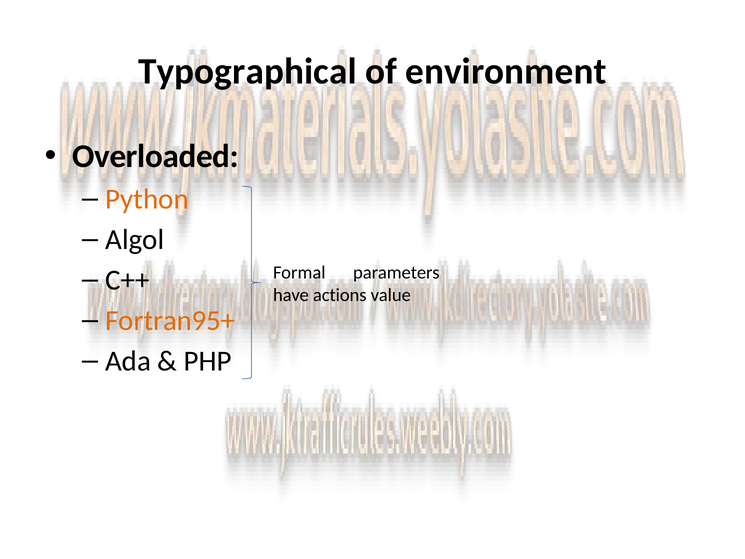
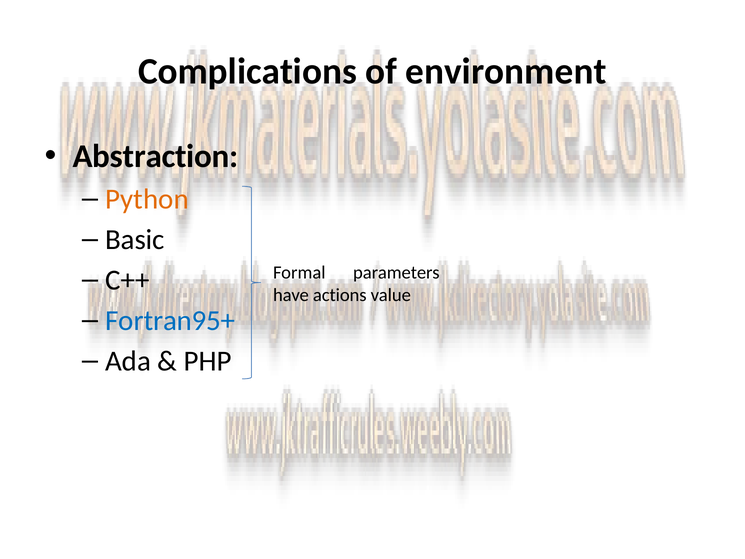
Typographical: Typographical -> Complications
Overloaded: Overloaded -> Abstraction
Algol: Algol -> Basic
Fortran95+ colour: orange -> blue
